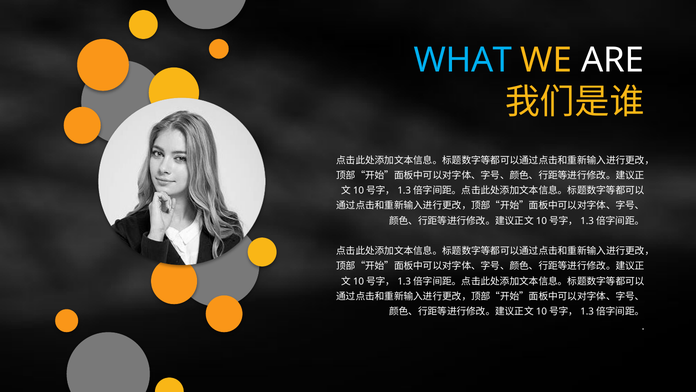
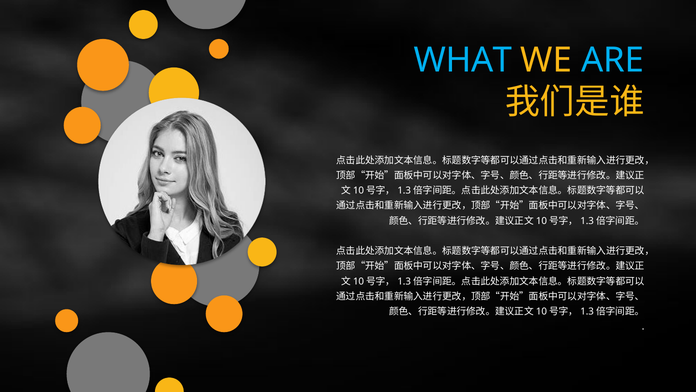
ARE colour: white -> light blue
